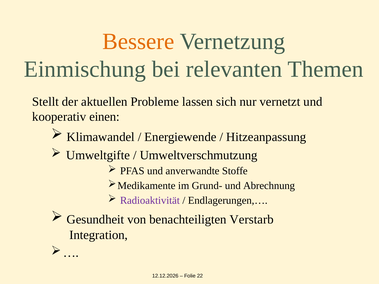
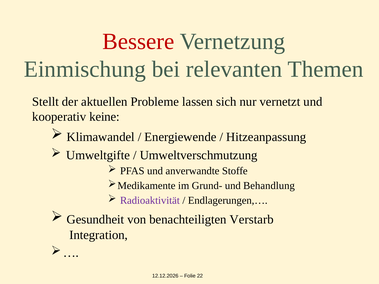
Bessere colour: orange -> red
einen: einen -> keine
Abrechnung: Abrechnung -> Behandlung
